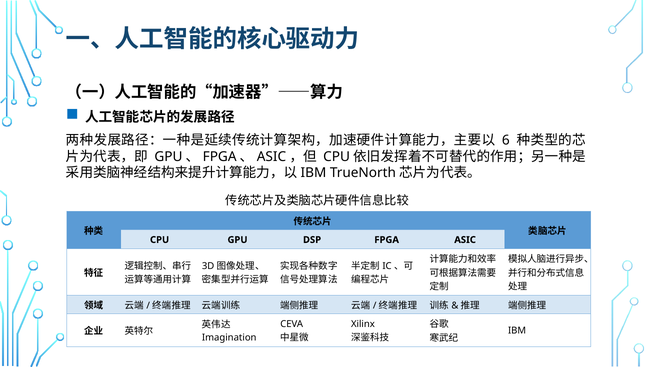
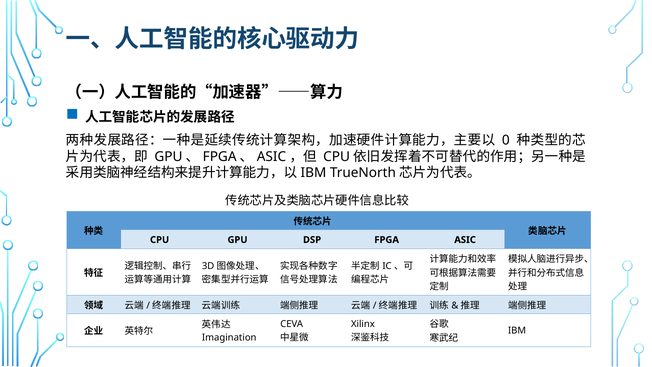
6: 6 -> 0
